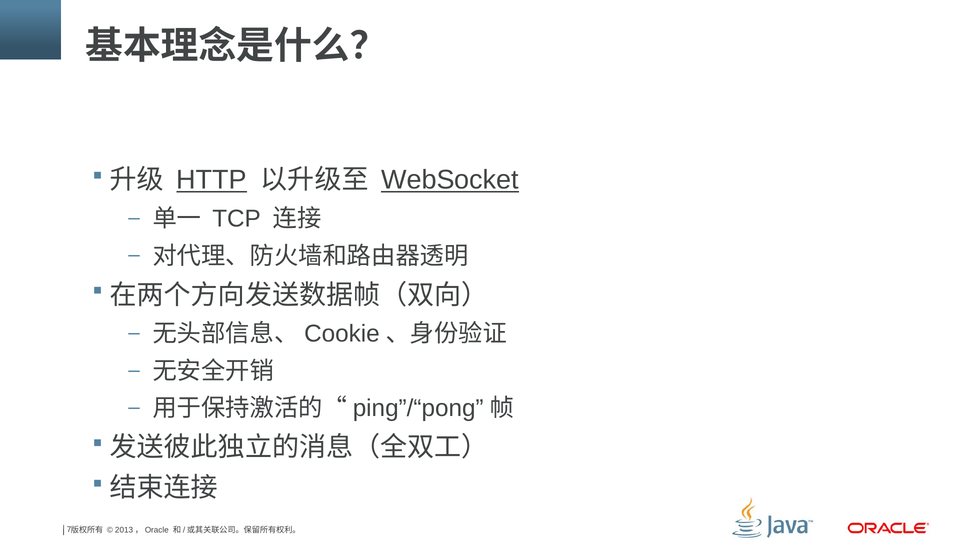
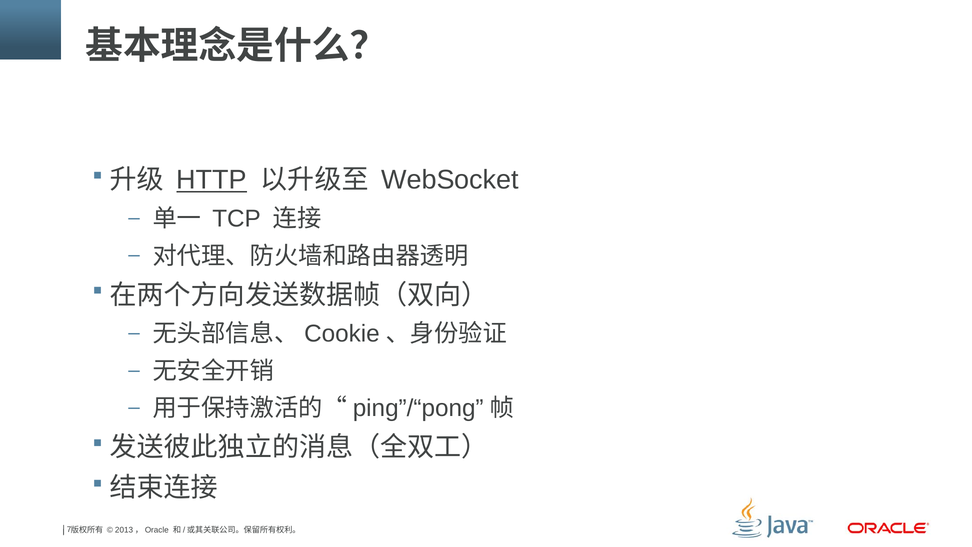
WebSocket underline: present -> none
